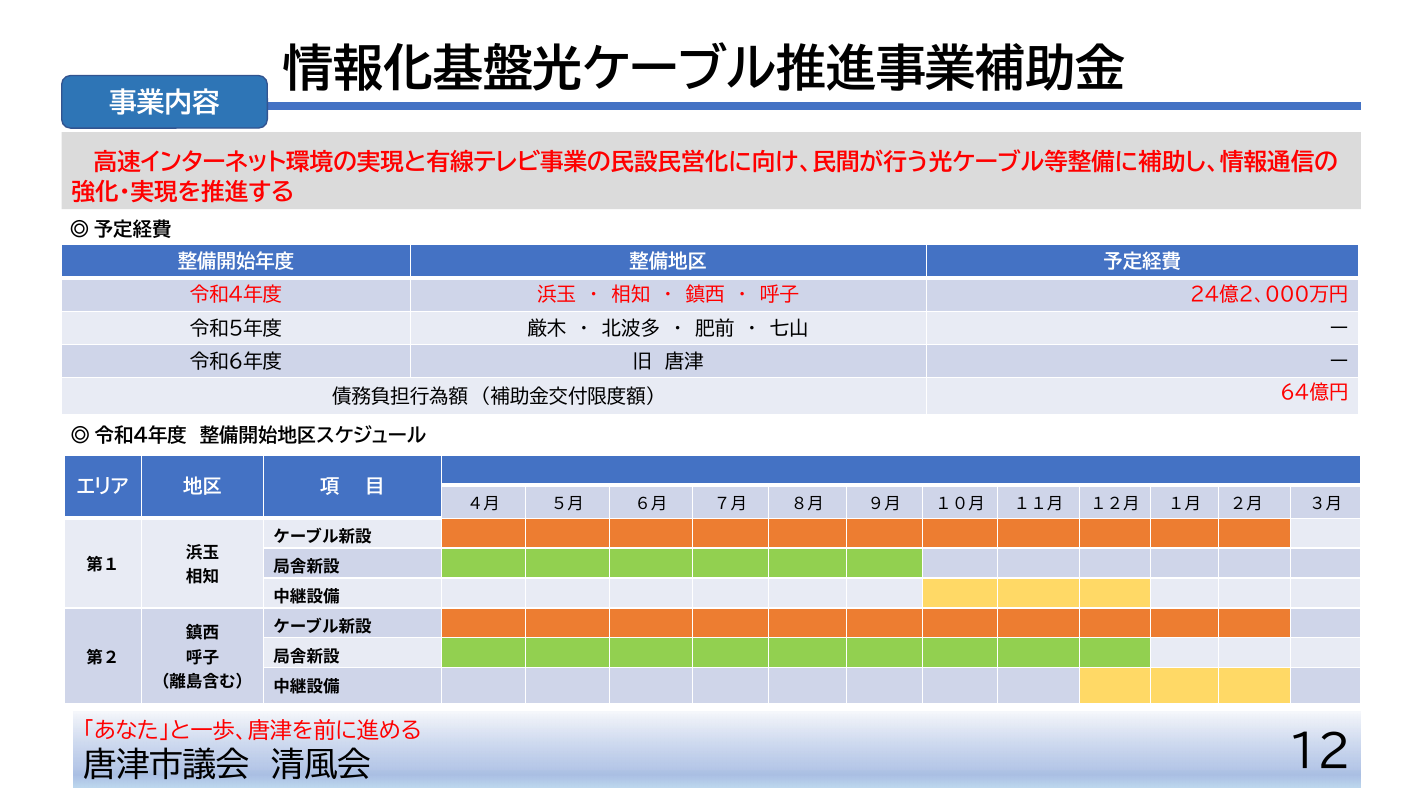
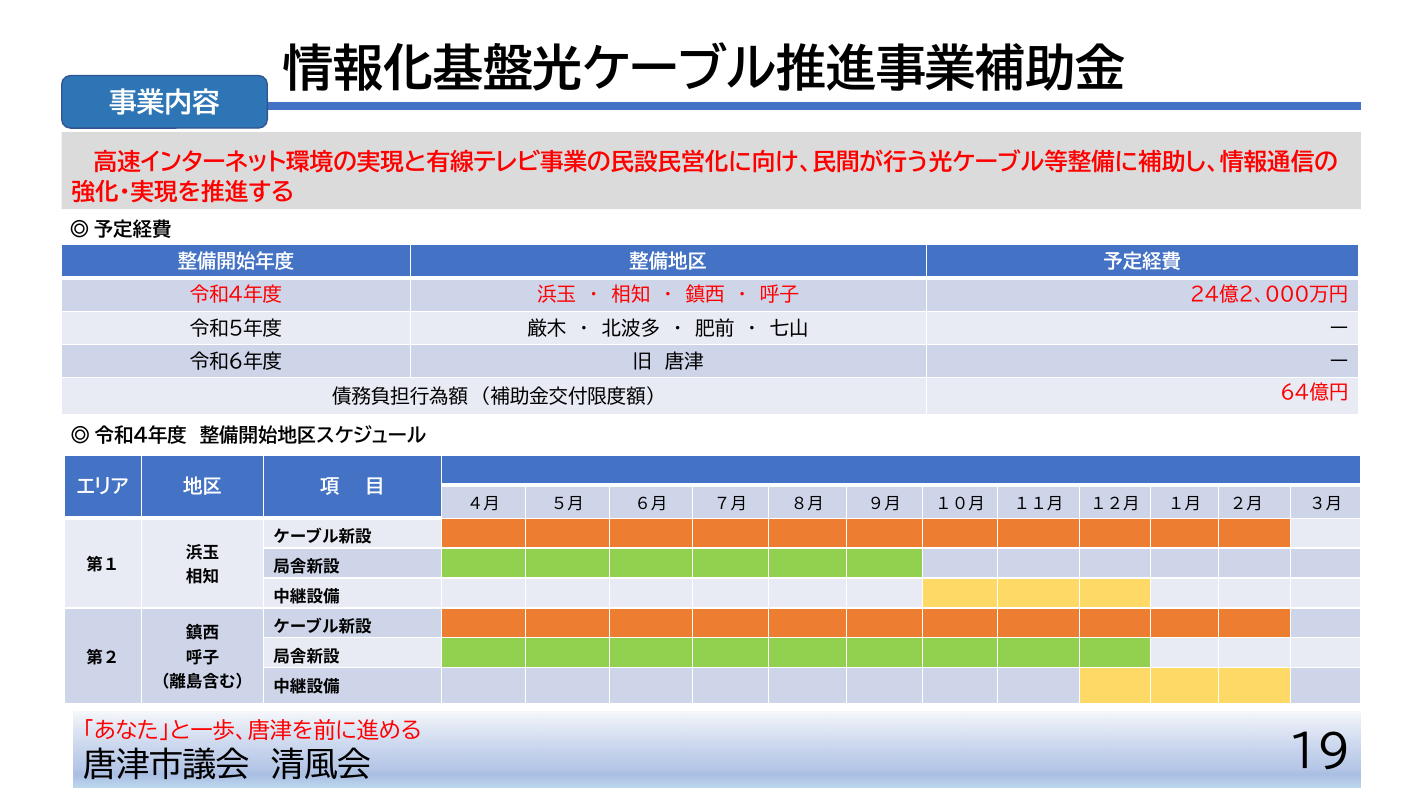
12: 12 -> 19
